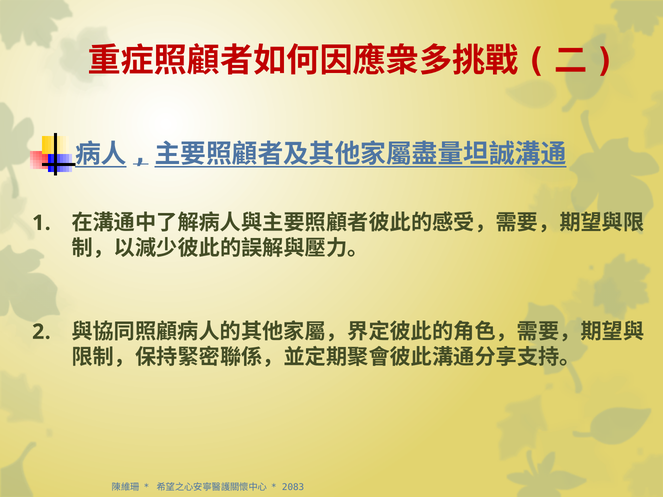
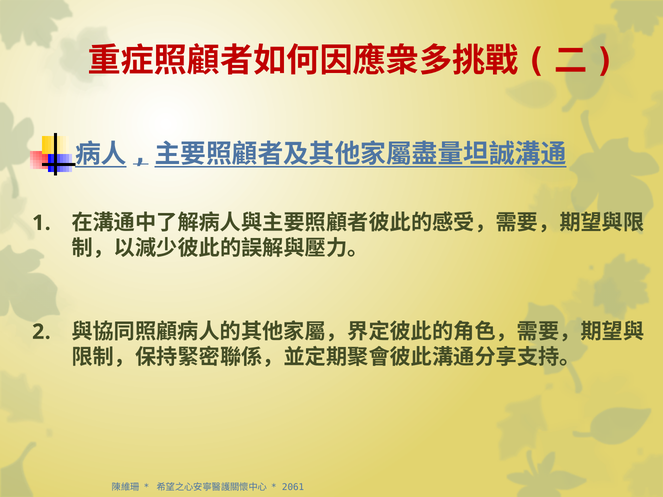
2083: 2083 -> 2061
